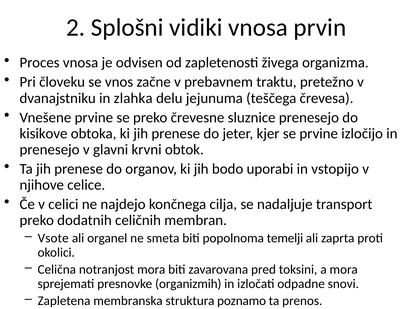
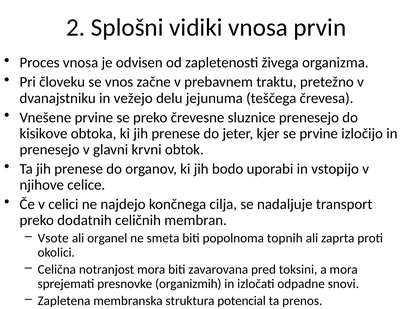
zlahka: zlahka -> vežejo
temelji: temelji -> topnih
poznamo: poznamo -> potencial
